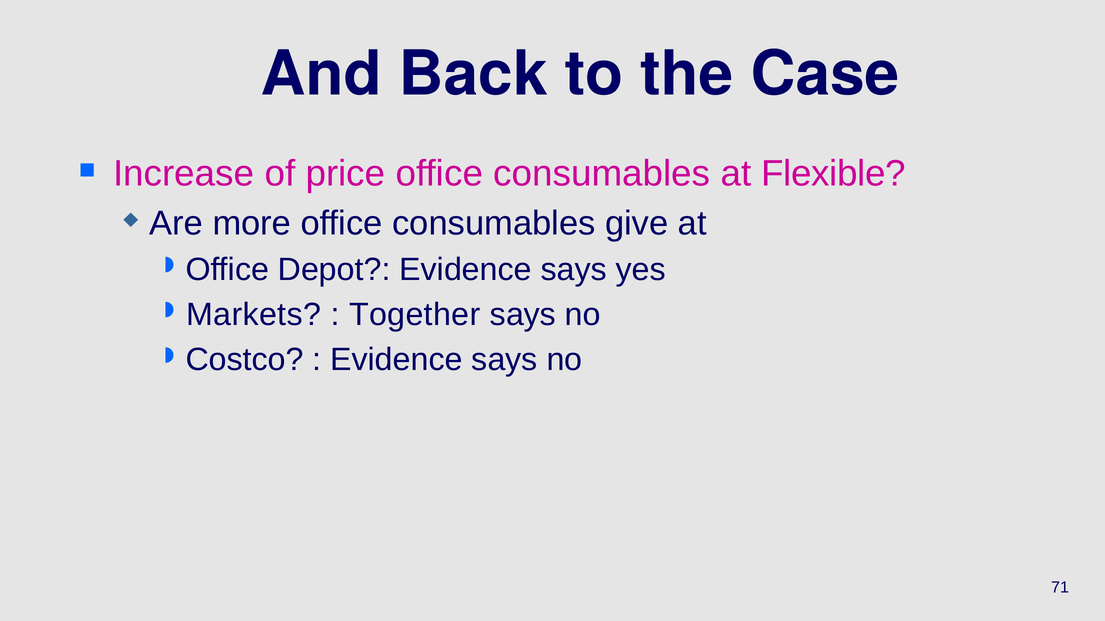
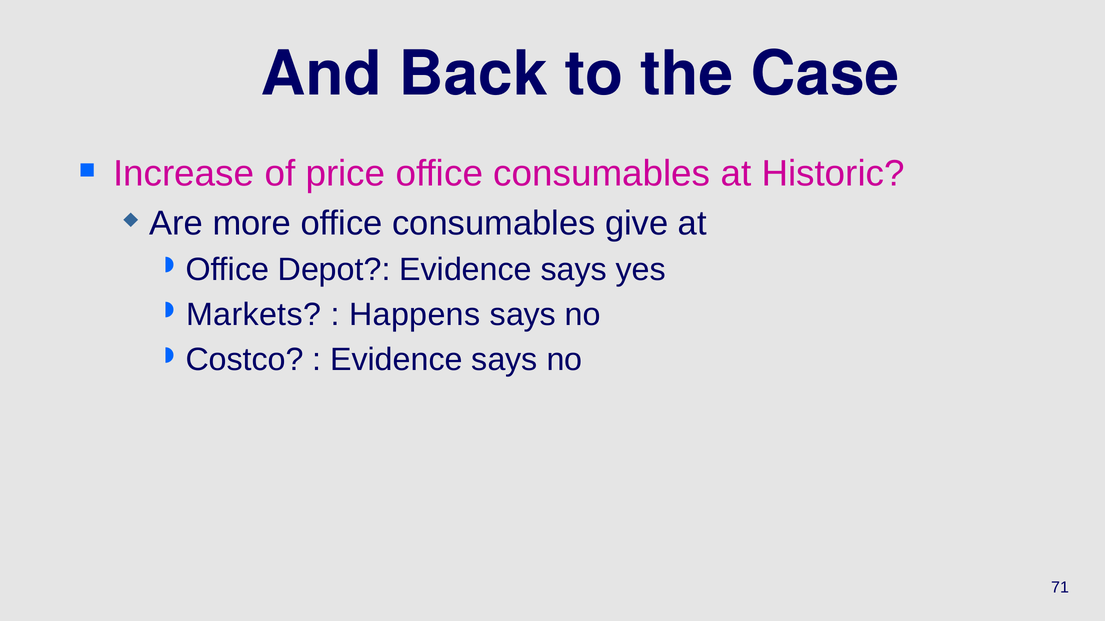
Flexible: Flexible -> Historic
Together: Together -> Happens
